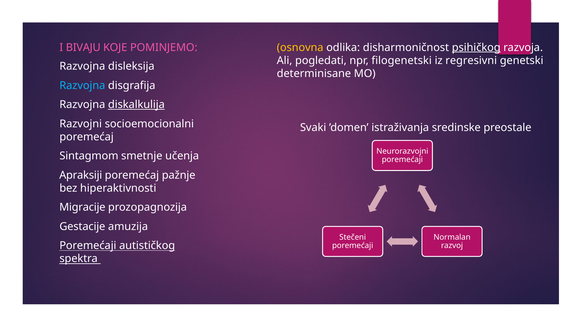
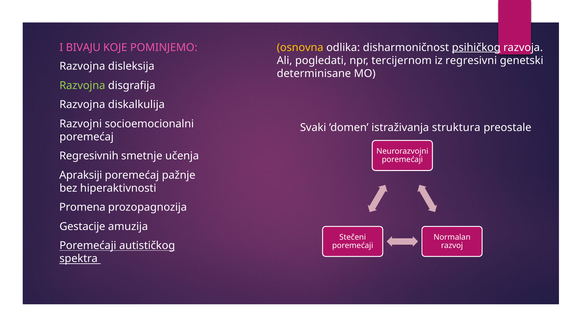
filogenetski: filogenetski -> tercijernom
Razvojna at (82, 86) colour: light blue -> light green
diskalkulija underline: present -> none
sredinske: sredinske -> struktura
Sintagmom: Sintagmom -> Regresivnih
Migracije: Migracije -> Promena
